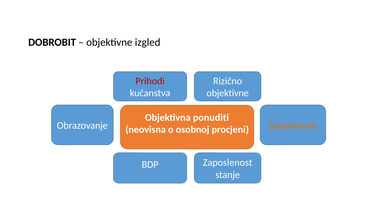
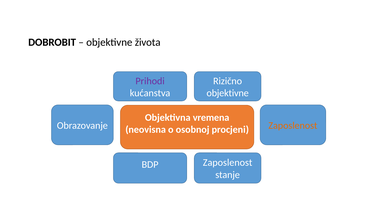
izgled: izgled -> života
Prihodi colour: red -> purple
ponuditi: ponuditi -> vremena
